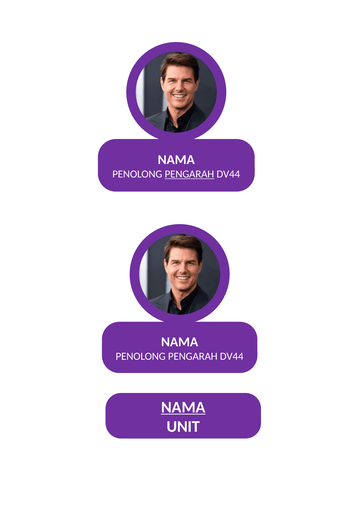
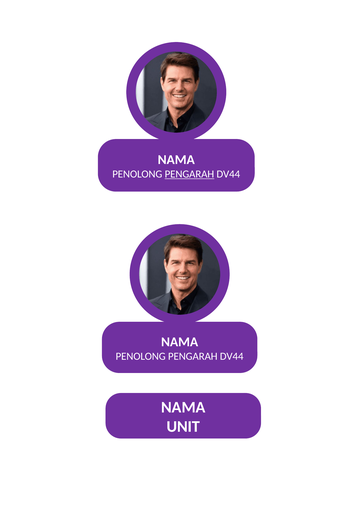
NAMA at (183, 407) underline: present -> none
